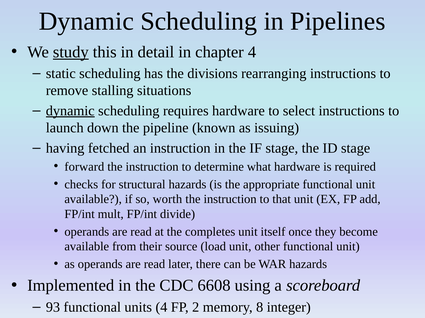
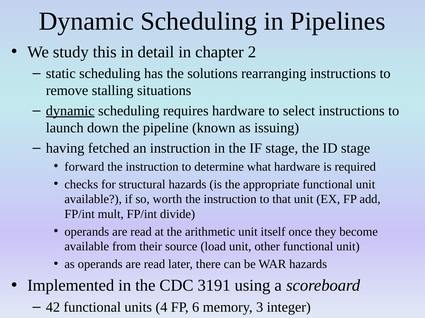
study underline: present -> none
chapter 4: 4 -> 2
divisions: divisions -> solutions
completes: completes -> arithmetic
6608: 6608 -> 3191
93: 93 -> 42
2: 2 -> 6
8: 8 -> 3
